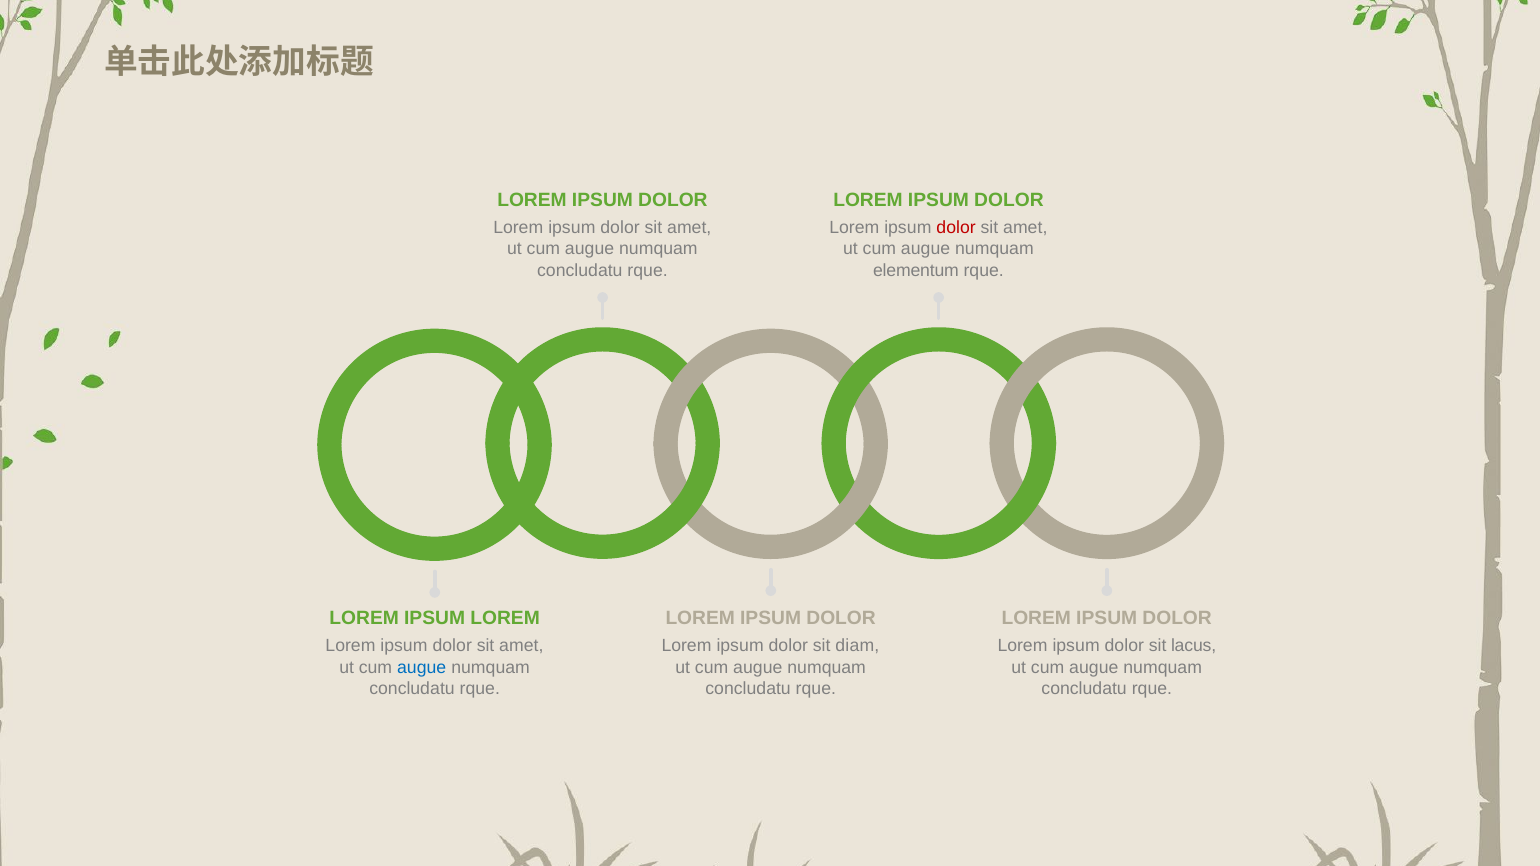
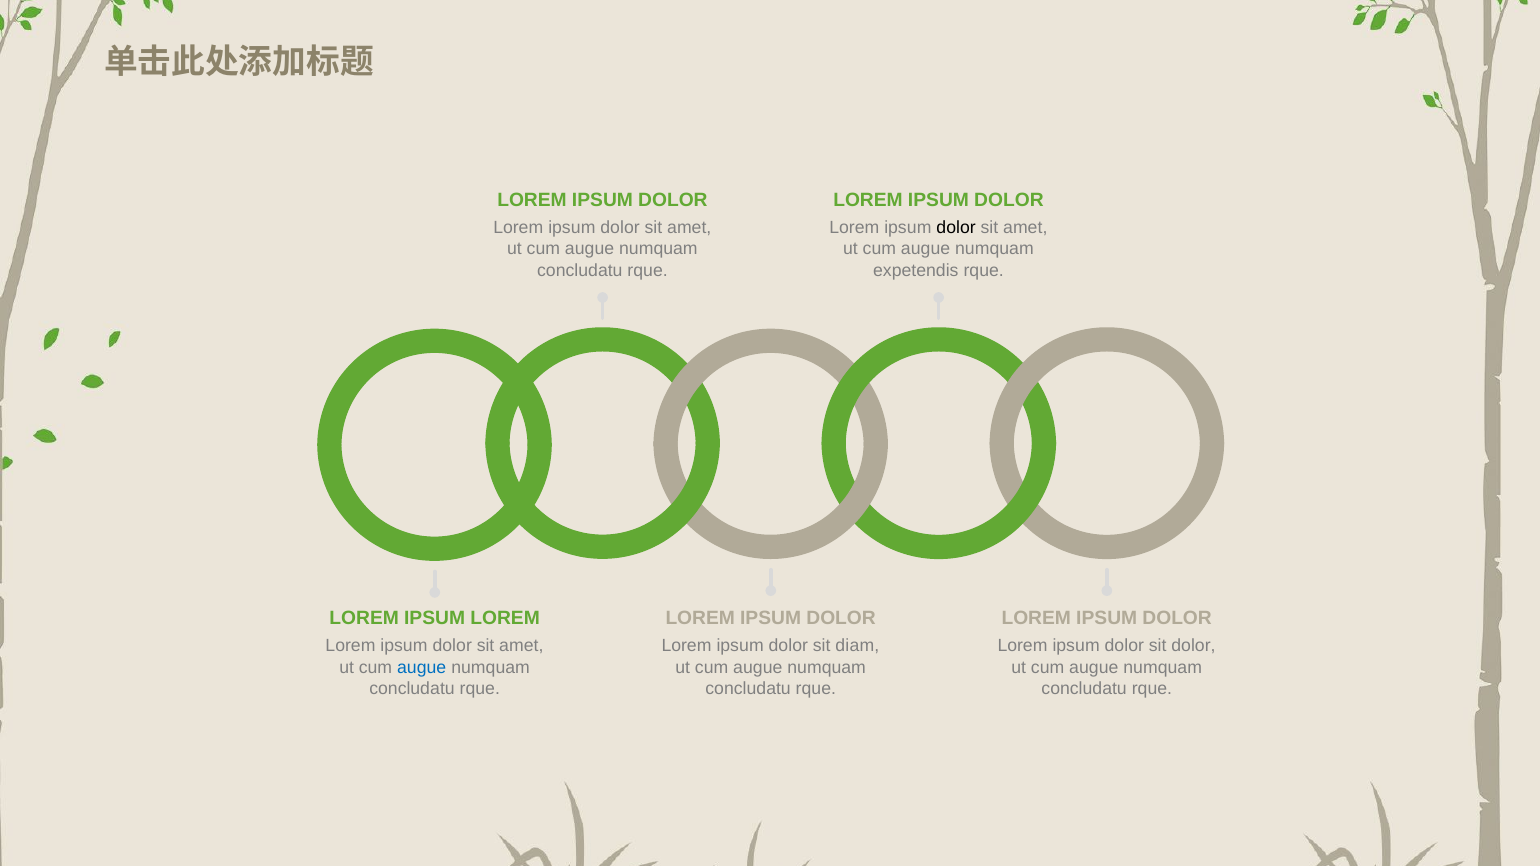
dolor at (956, 228) colour: red -> black
elementum: elementum -> expetendis
sit lacus: lacus -> dolor
